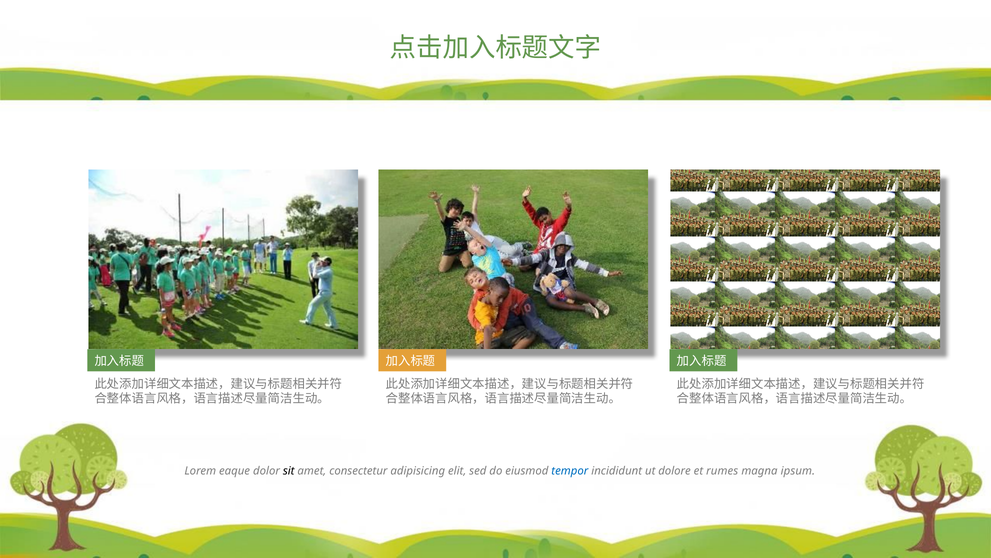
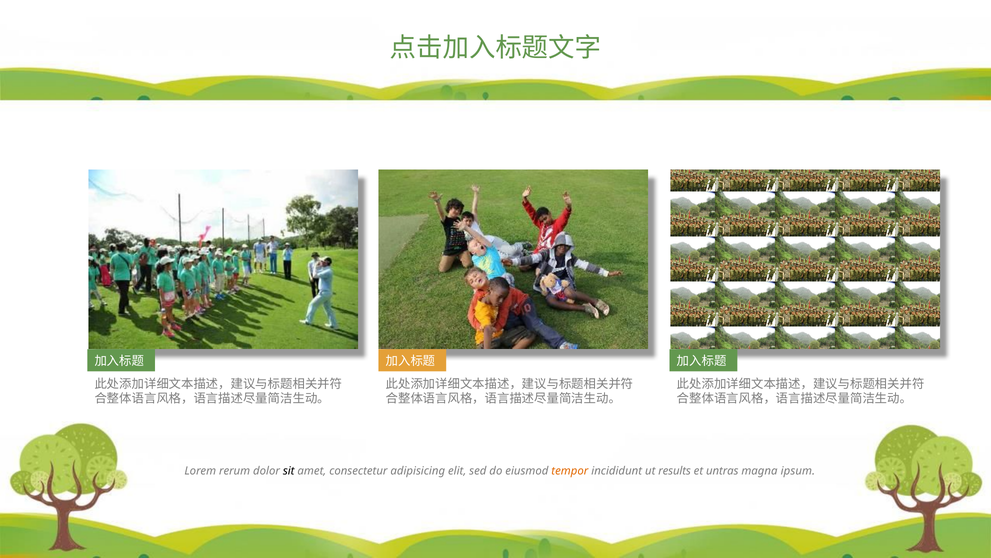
eaque: eaque -> rerum
tempor colour: blue -> orange
dolore: dolore -> results
rumes: rumes -> untras
